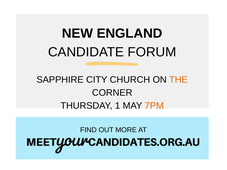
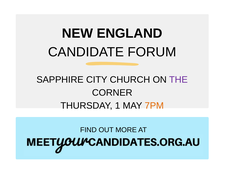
THE colour: orange -> purple
